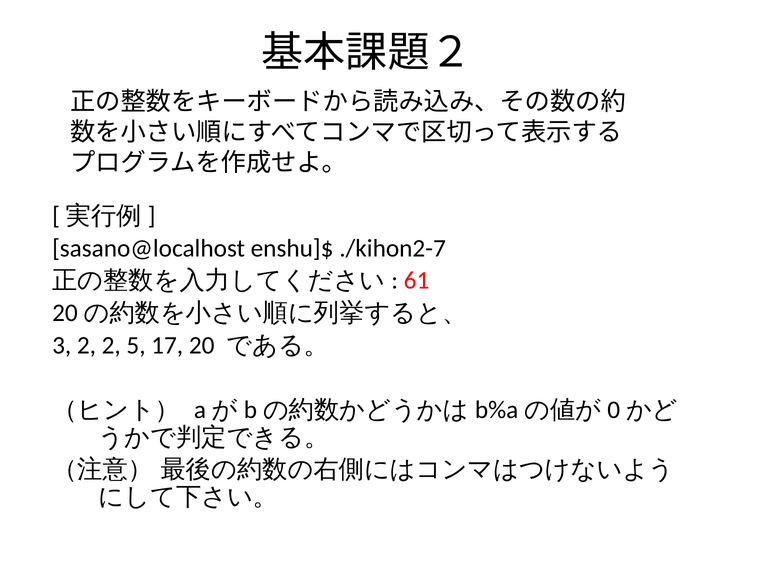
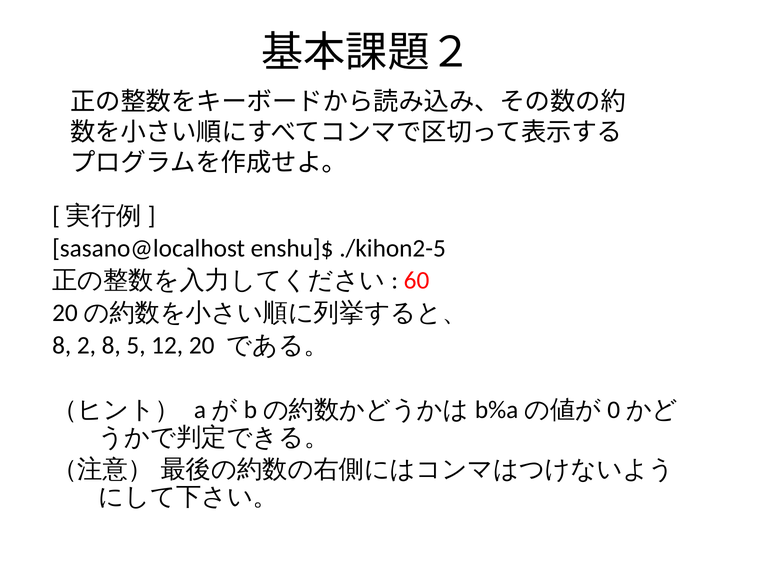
./kihon2-7: ./kihon2-7 -> ./kihon2-5
61: 61 -> 60
3 at (62, 345): 3 -> 8
2 2: 2 -> 8
17: 17 -> 12
